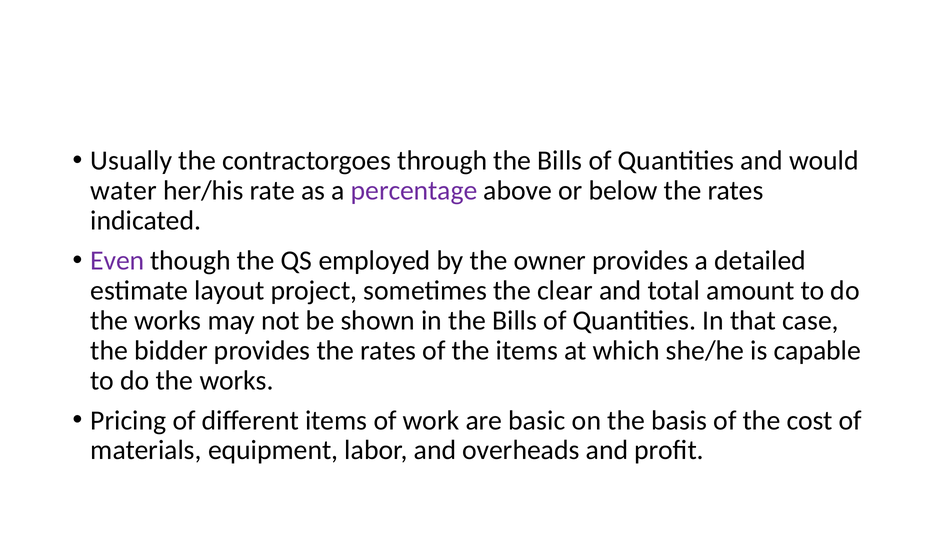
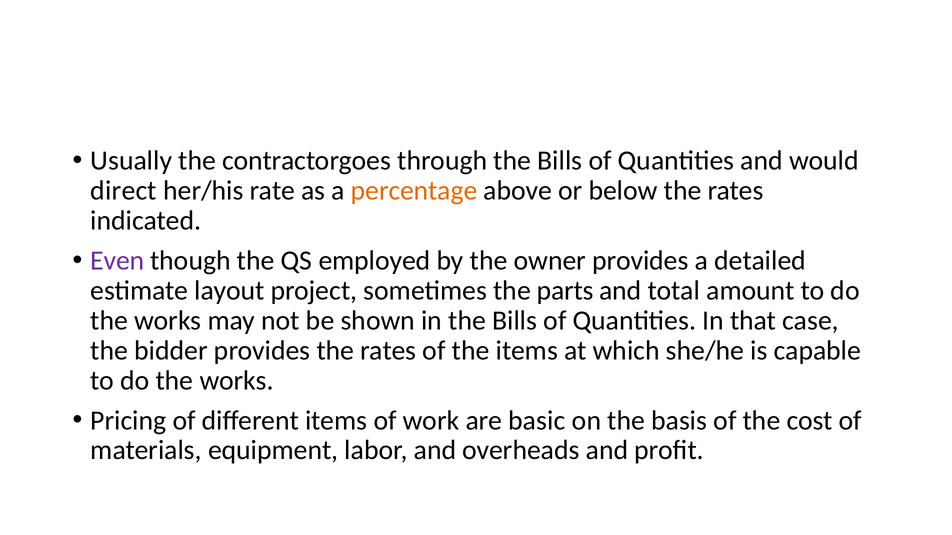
water: water -> direct
percentage colour: purple -> orange
clear: clear -> parts
